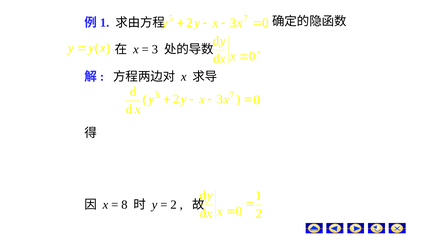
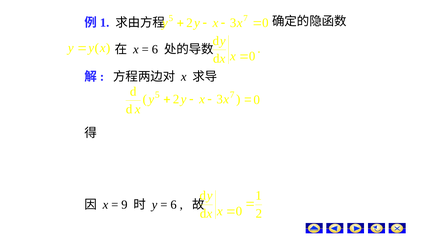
3 at (155, 49): 3 -> 6
8: 8 -> 9
2 at (174, 204): 2 -> 6
